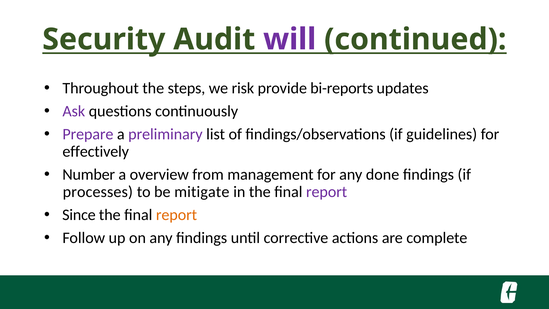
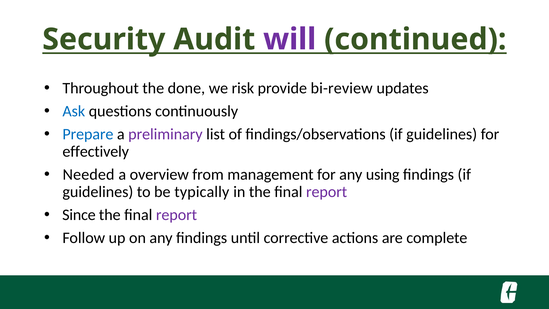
steps: steps -> done
bi-reports: bi-reports -> bi-review
Ask colour: purple -> blue
Prepare colour: purple -> blue
Number: Number -> Needed
done: done -> using
processes at (98, 192): processes -> guidelines
mitigate: mitigate -> typically
report at (177, 215) colour: orange -> purple
